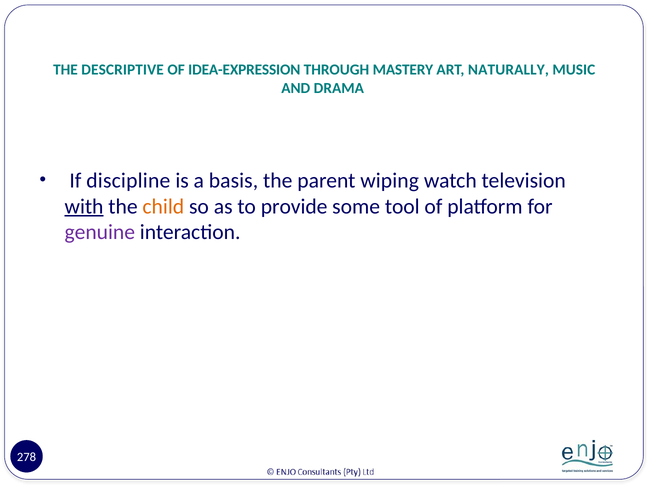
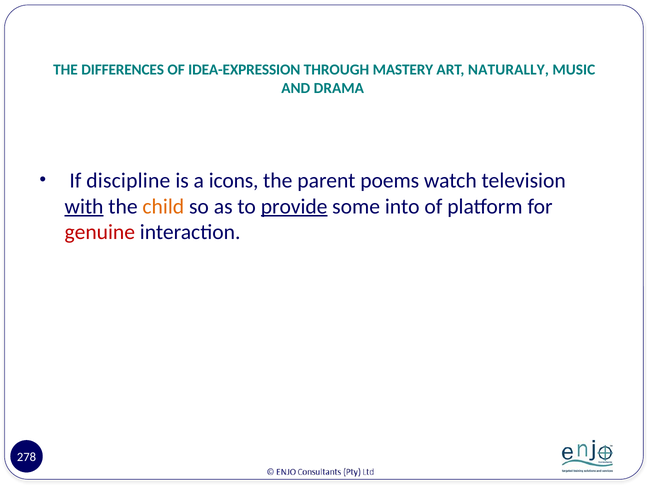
DESCRIPTIVE: DESCRIPTIVE -> DIFFERENCES
basis: basis -> icons
wiping: wiping -> poems
provide underline: none -> present
tool: tool -> into
genuine colour: purple -> red
